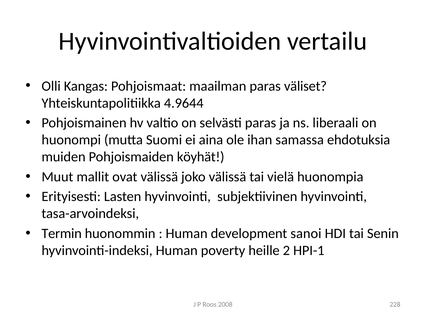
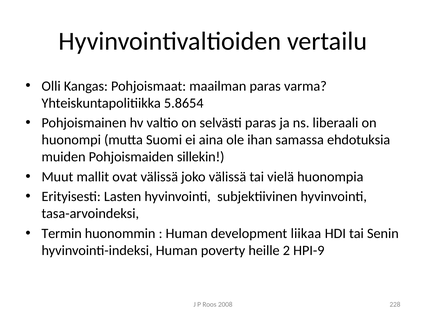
väliset: väliset -> varma
4.9644: 4.9644 -> 5.8654
köyhät: köyhät -> sillekin
sanoi: sanoi -> liikaa
HPI-1: HPI-1 -> HPI-9
